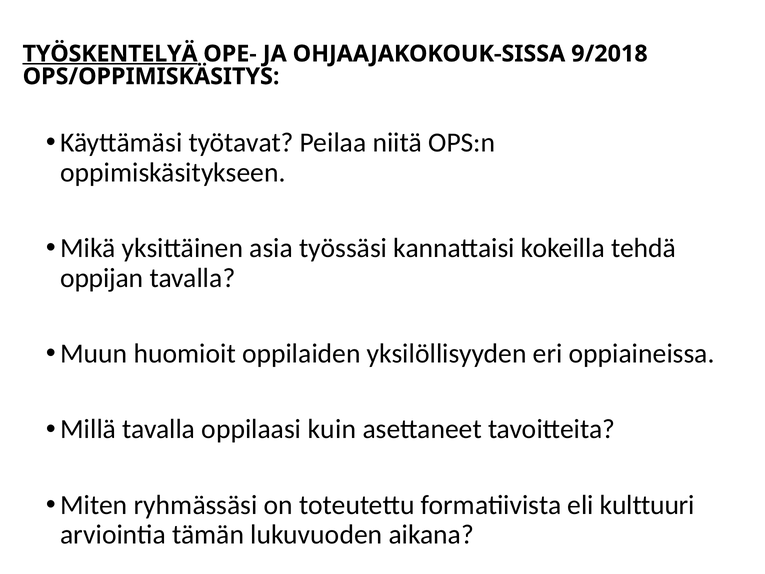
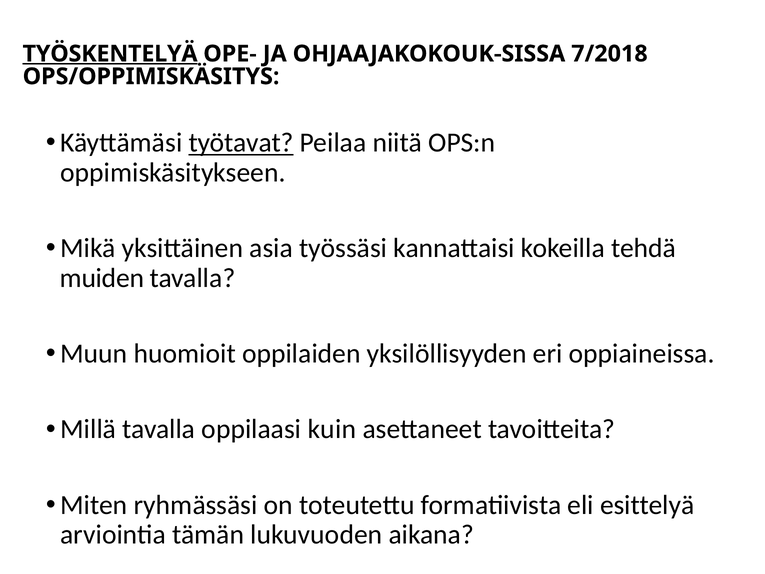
9/2018: 9/2018 -> 7/2018
työtavat underline: none -> present
oppijan: oppijan -> muiden
kulttuuri: kulttuuri -> esittelyä
